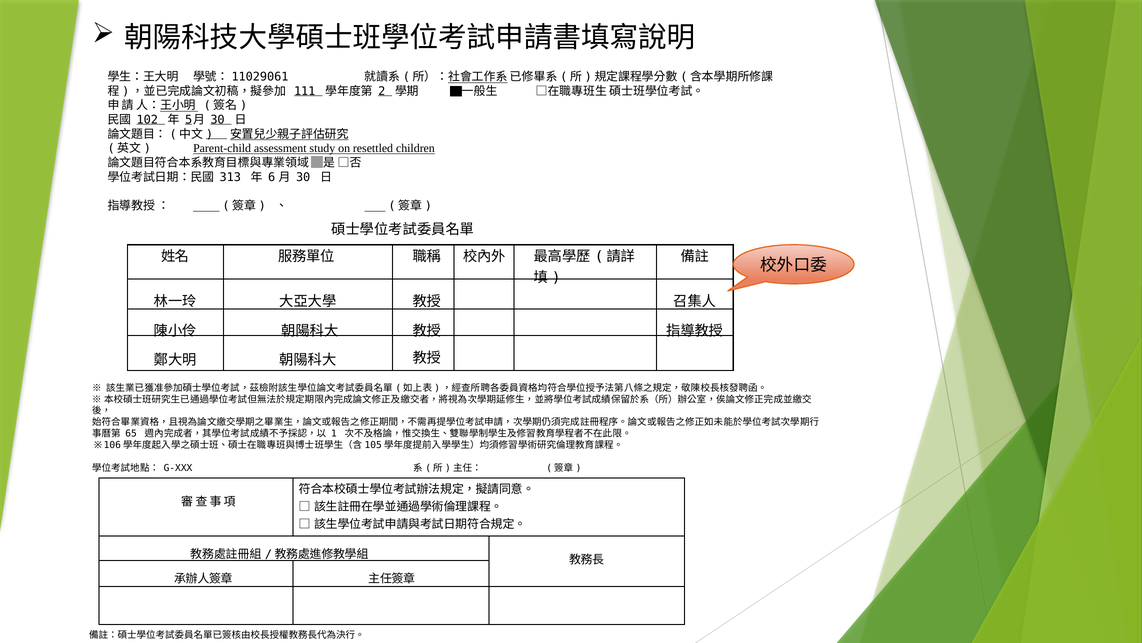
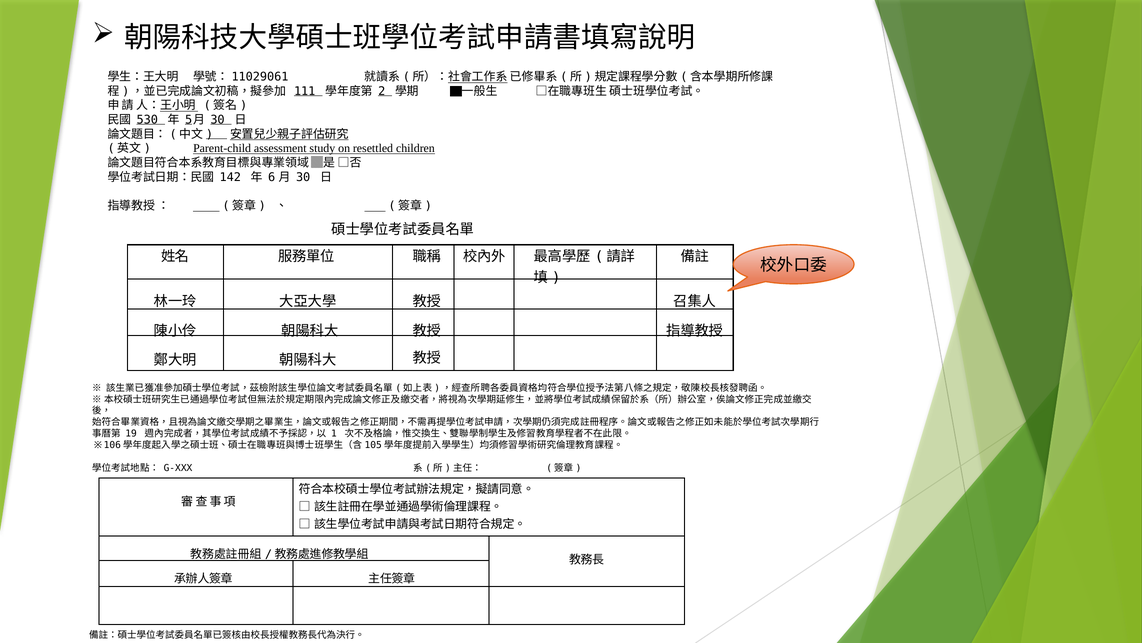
102: 102 -> 530
313: 313 -> 142
65: 65 -> 19
